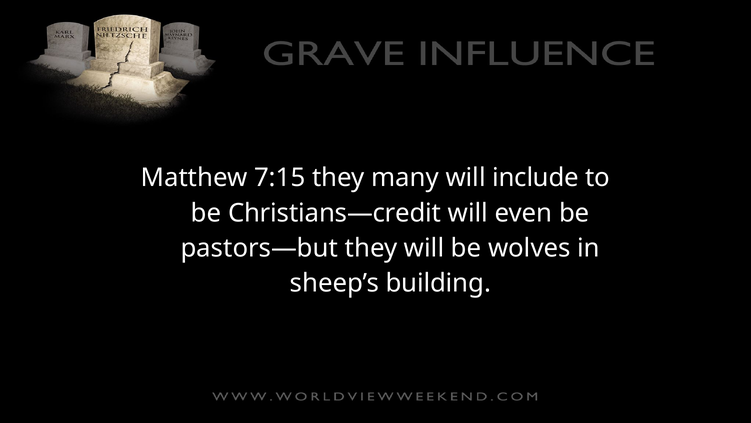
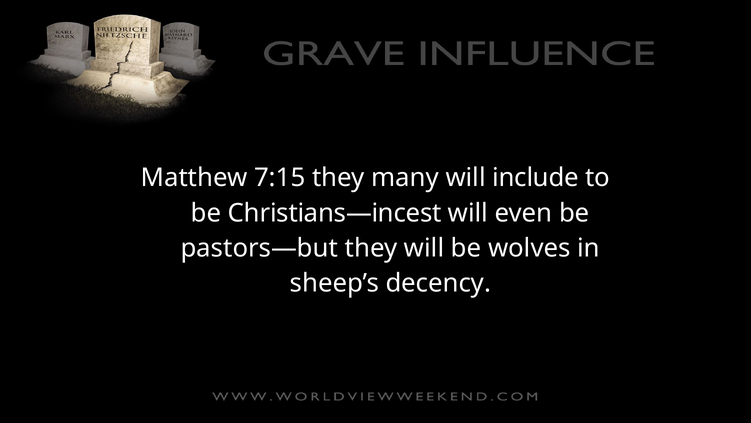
Christians—credit: Christians—credit -> Christians—incest
building: building -> decency
